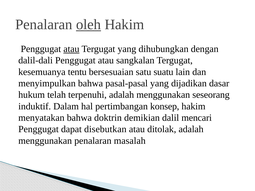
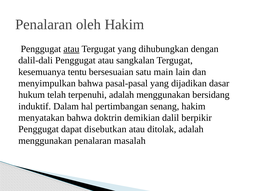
oleh underline: present -> none
suatu: suatu -> main
seseorang: seseorang -> bersidang
konsep: konsep -> senang
mencari: mencari -> berpikir
